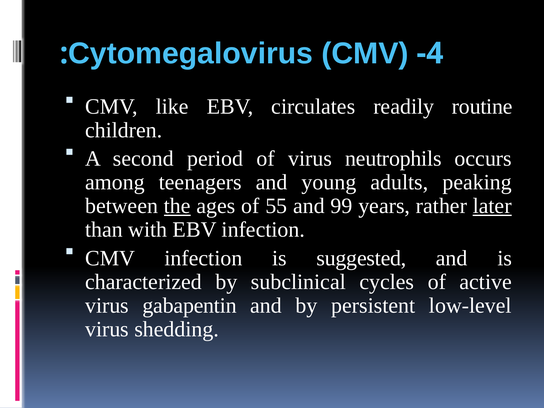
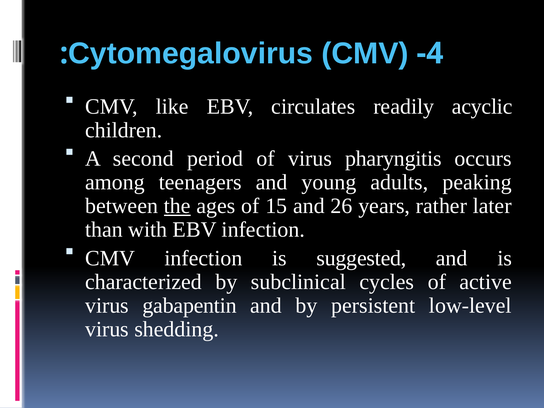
routine: routine -> acyclic
neutrophils: neutrophils -> pharyngitis
55: 55 -> 15
99: 99 -> 26
later underline: present -> none
